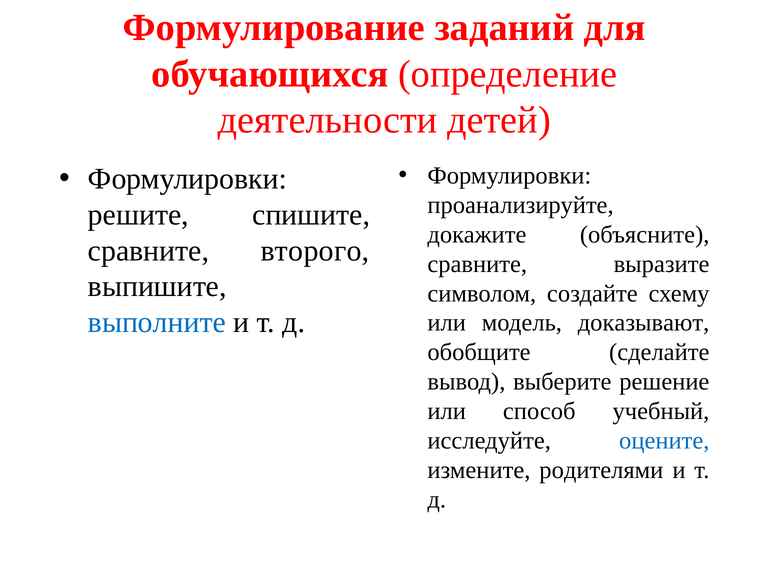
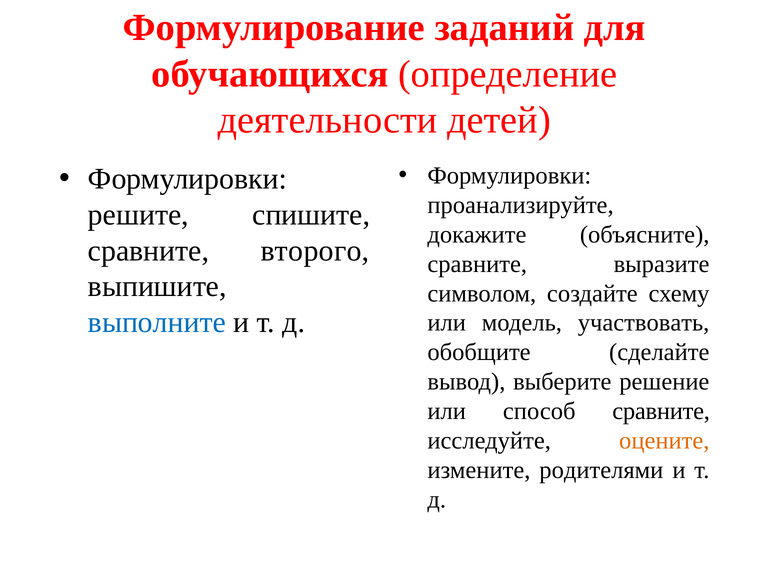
доказывают: доказывают -> участвовать
способ учебный: учебный -> сравните
оцените colour: blue -> orange
